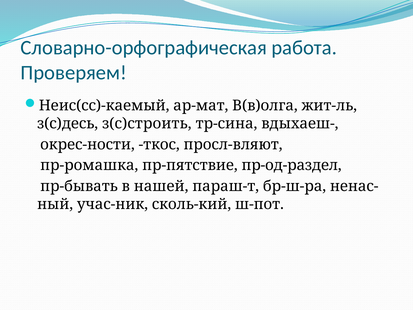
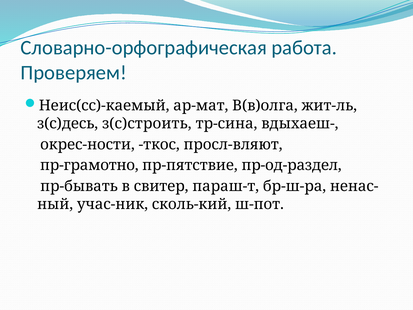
пр-ромашка: пр-ромашка -> пр-грамотно
нашей: нашей -> свитер
